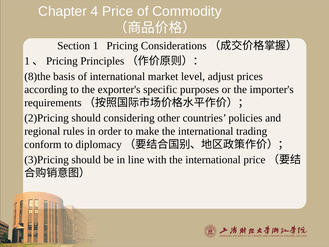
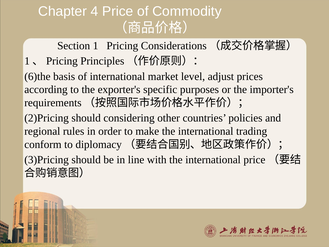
8)the: 8)the -> 6)the
